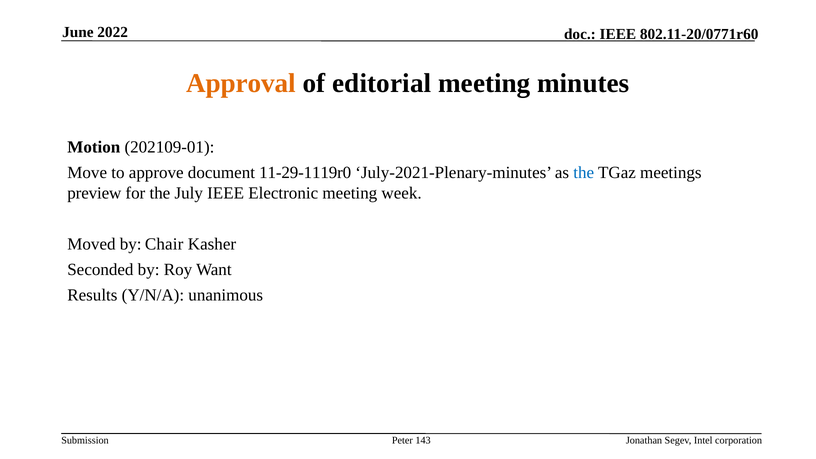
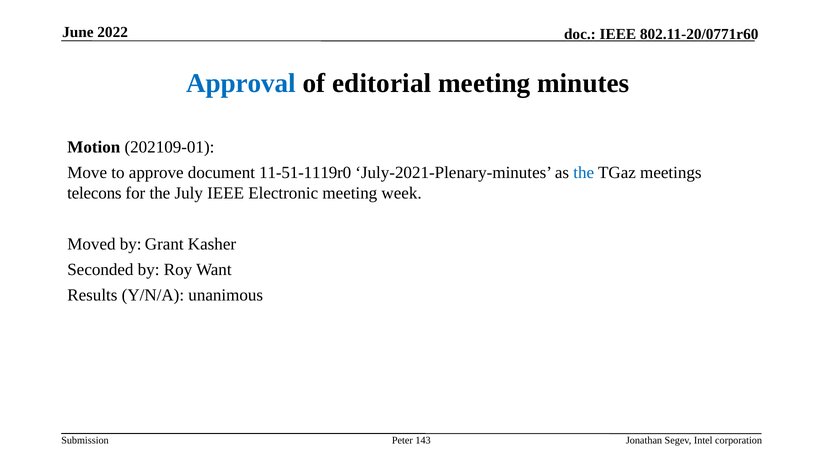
Approval colour: orange -> blue
11-29-1119r0: 11-29-1119r0 -> 11-51-1119r0
preview: preview -> telecons
Chair: Chair -> Grant
